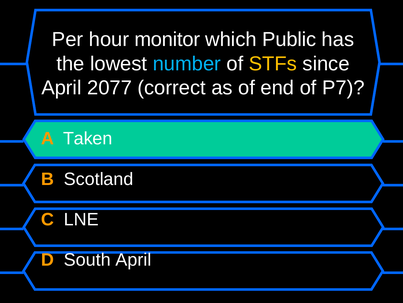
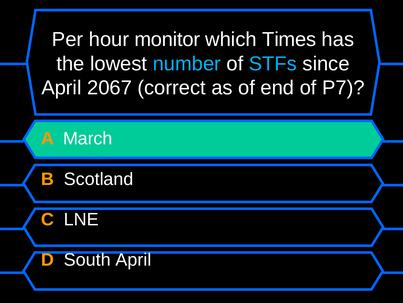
Public: Public -> Times
STFs colour: yellow -> light blue
2077: 2077 -> 2067
Taken: Taken -> March
